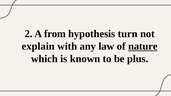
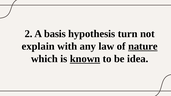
from: from -> basis
known underline: none -> present
plus: plus -> idea
